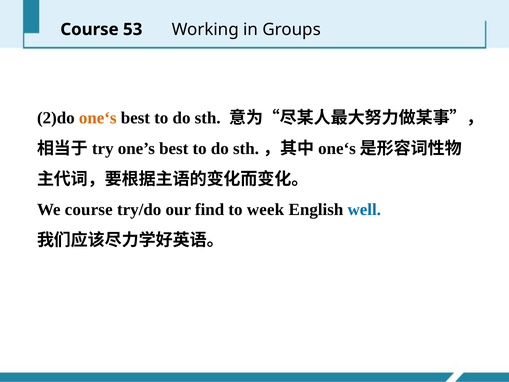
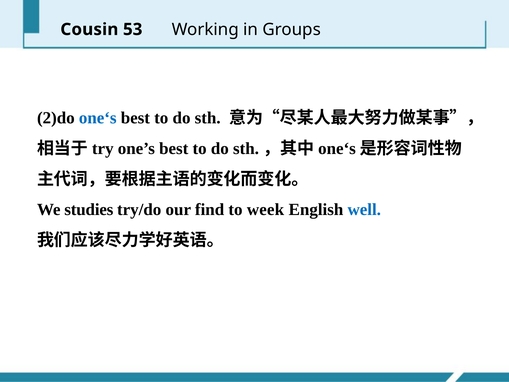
Course at (89, 29): Course -> Cousin
one‘s colour: orange -> blue
We course: course -> studies
